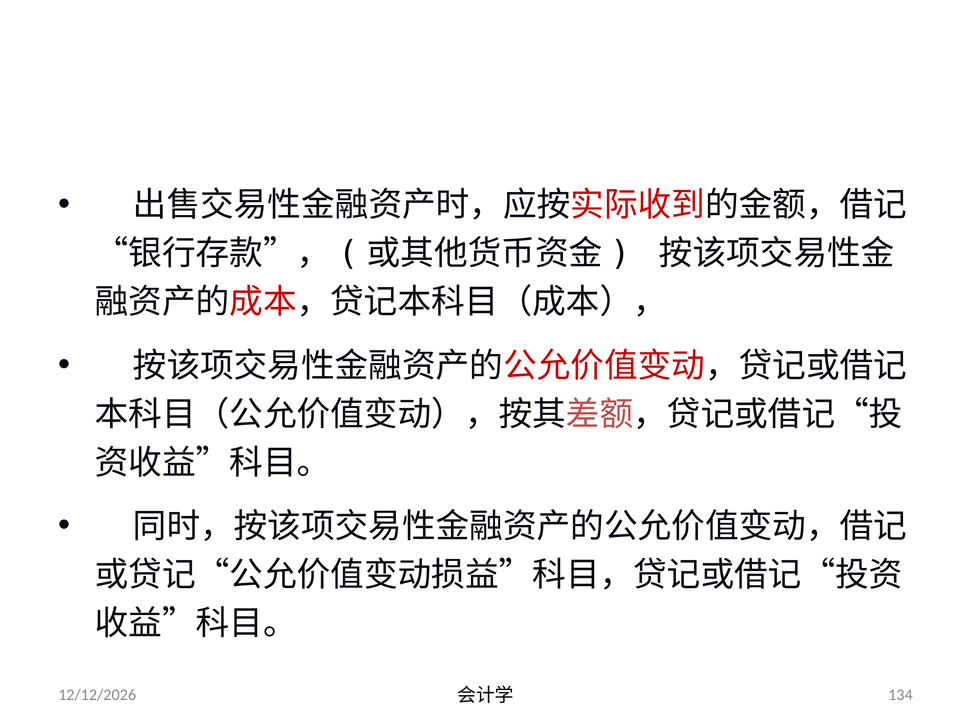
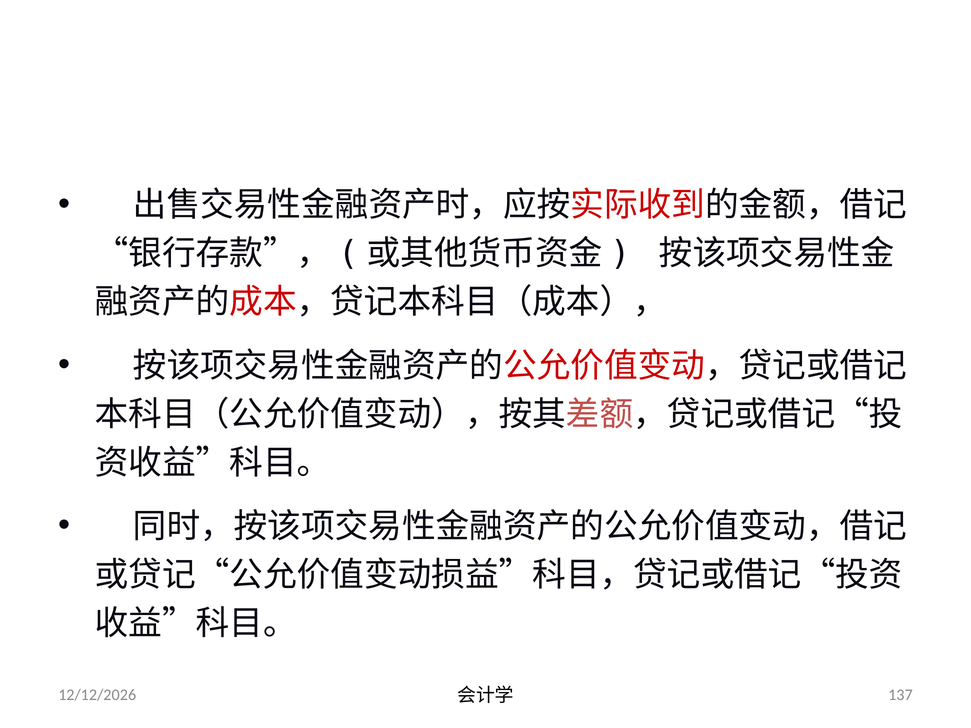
134: 134 -> 137
